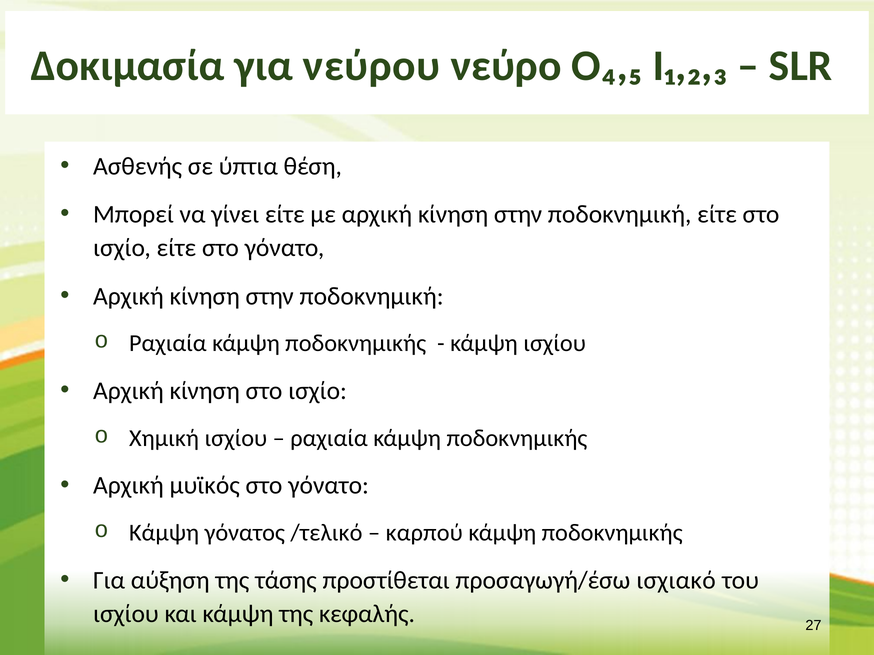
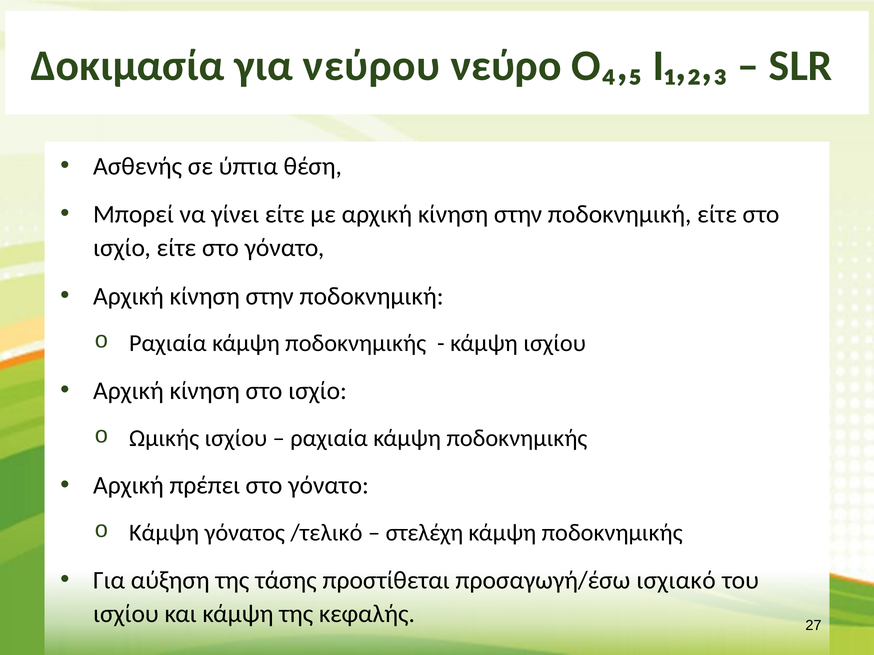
Χημική: Χημική -> Ωμικής
μυϊκός: μυϊκός -> πρέπει
καρπού: καρπού -> στελέχη
